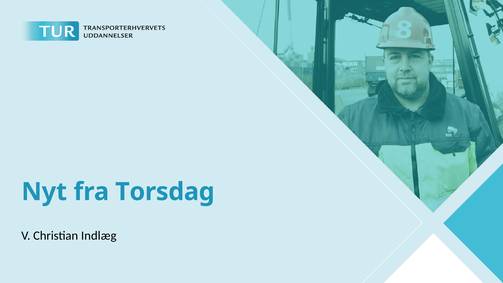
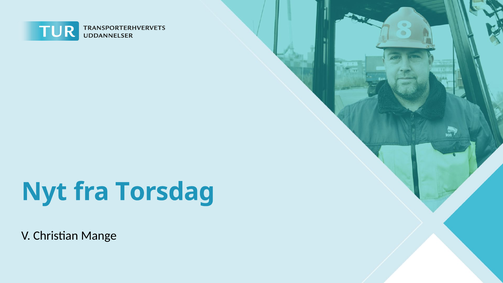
Indlæg: Indlæg -> Mange
